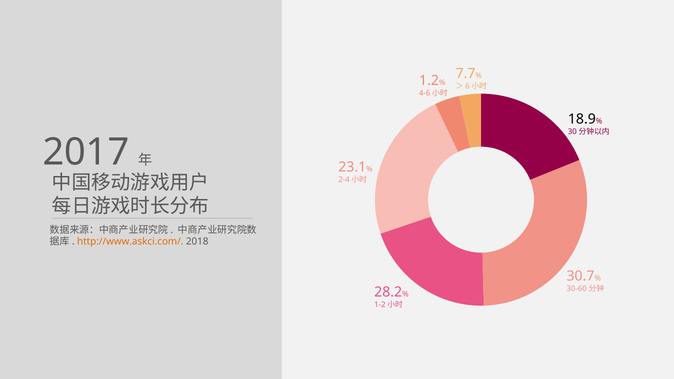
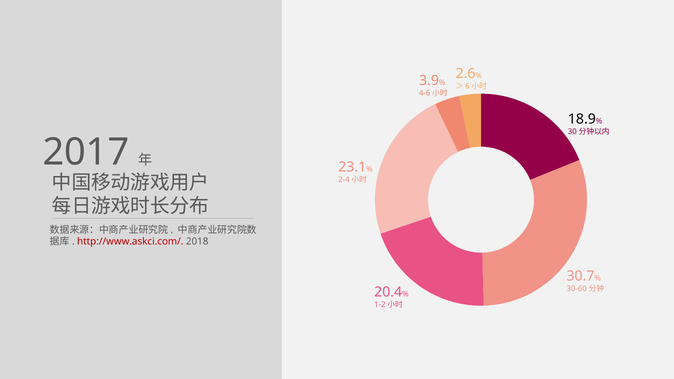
7.7: 7.7 -> 2.6
1.2: 1.2 -> 3.9
http://www.askci.com/ colour: orange -> red
28.2: 28.2 -> 20.4
